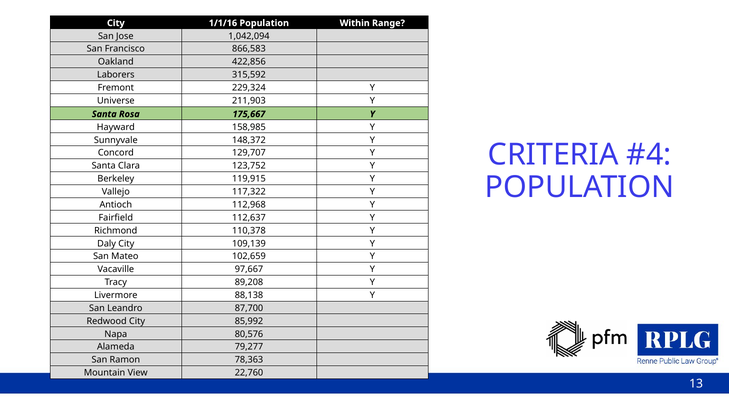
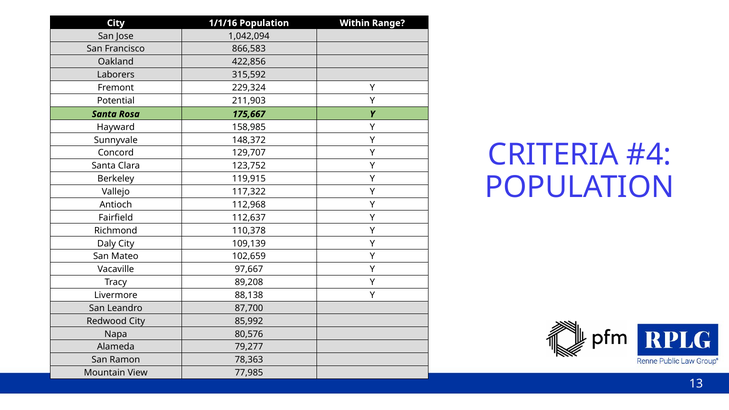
Universe: Universe -> Potential
22,760: 22,760 -> 77,985
